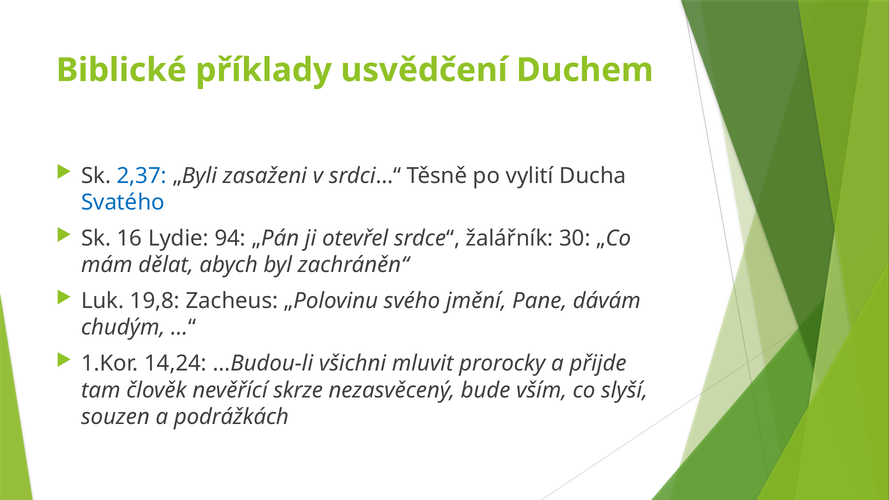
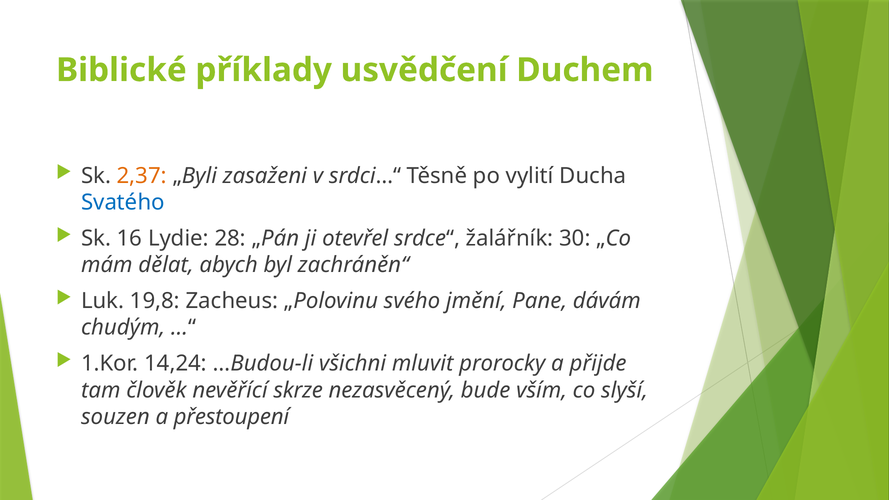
2,37 colour: blue -> orange
94: 94 -> 28
podrážkách: podrážkách -> přestoupení
